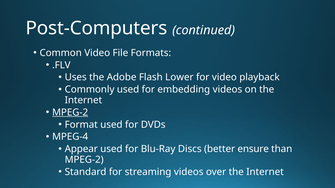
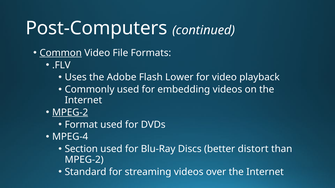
Common underline: none -> present
Appear: Appear -> Section
ensure: ensure -> distort
